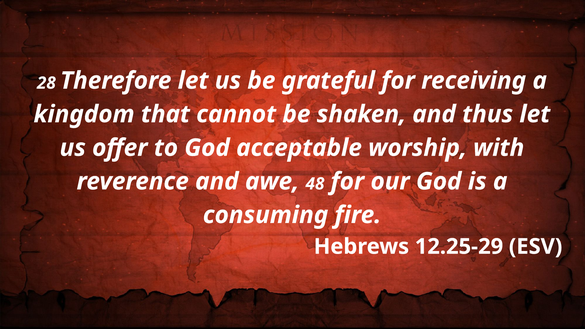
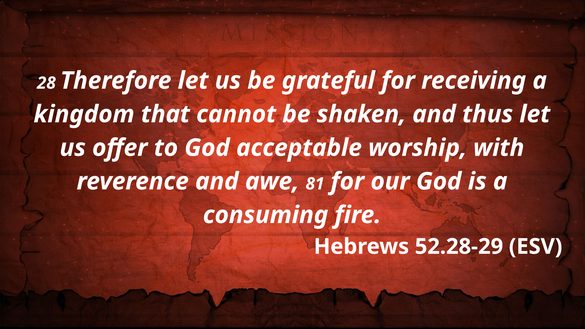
48: 48 -> 81
12.25-29: 12.25-29 -> 52.28-29
